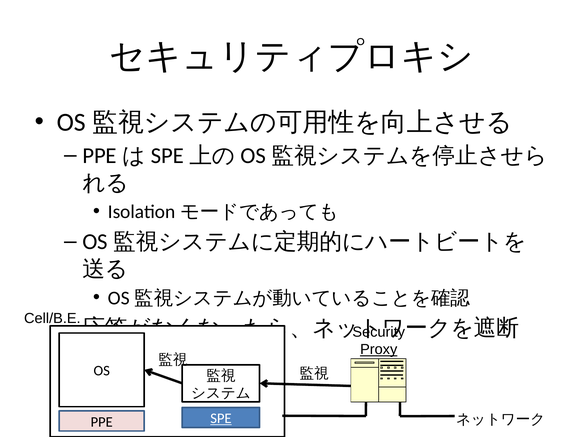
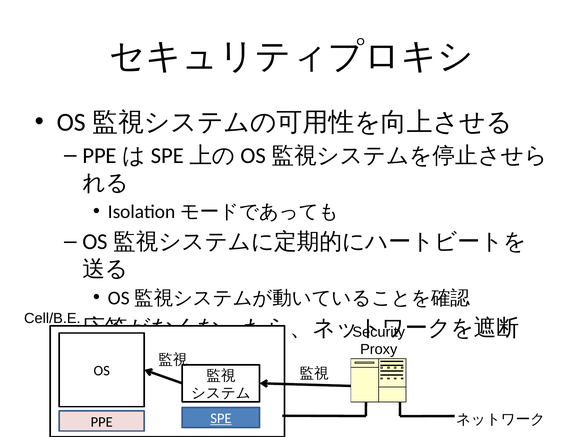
Proxy underline: present -> none
